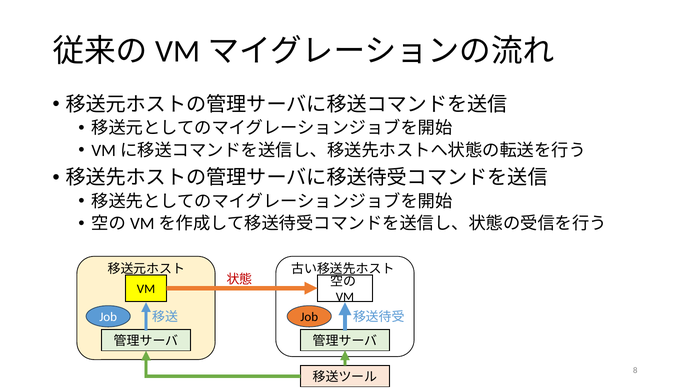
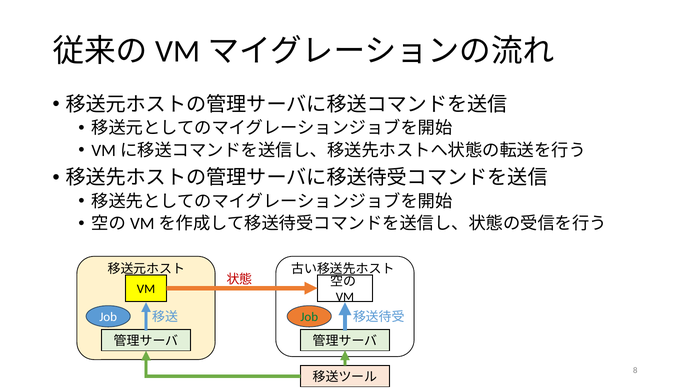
Job at (309, 317) colour: black -> green
